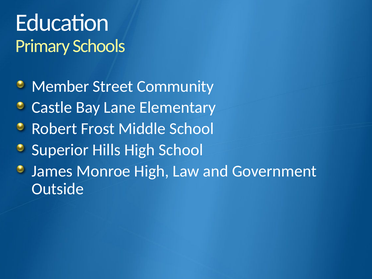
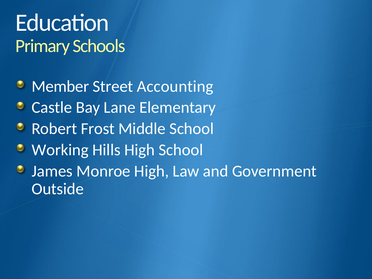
Community: Community -> Accounting
Superior: Superior -> Working
